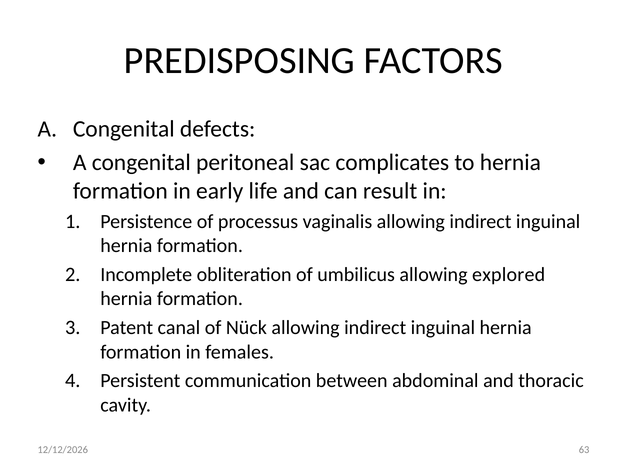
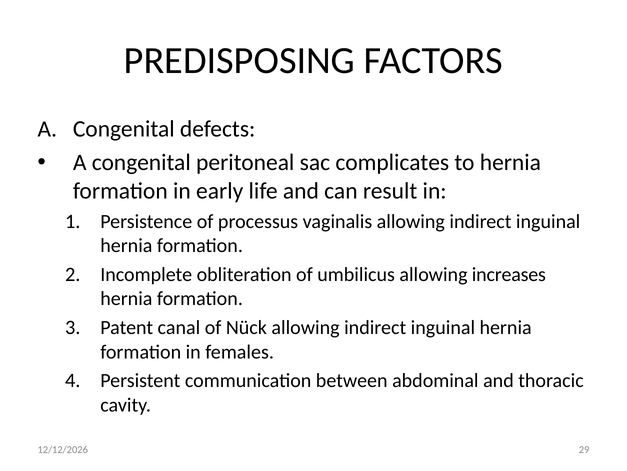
explored: explored -> increases
63: 63 -> 29
